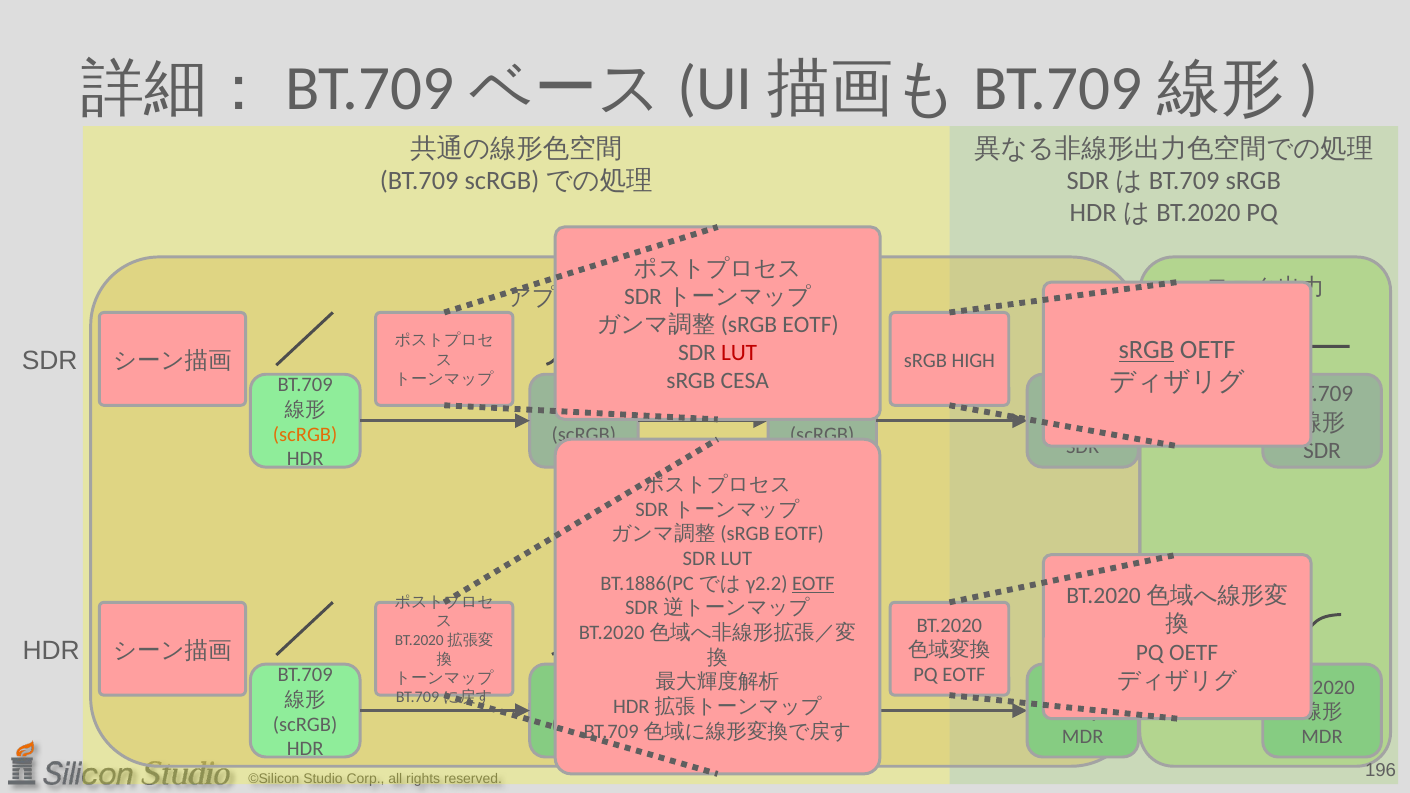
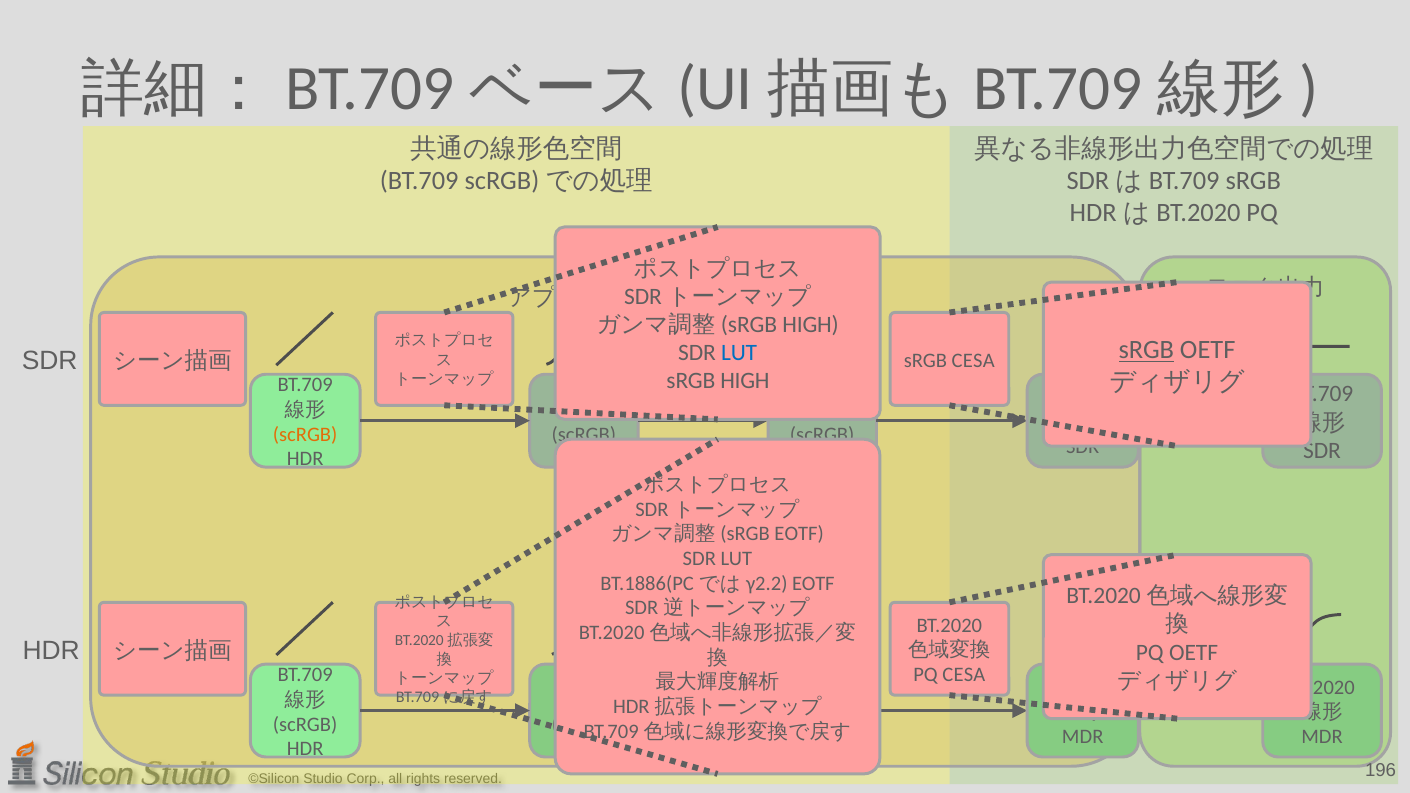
EOTF at (811, 325): EOTF -> HIGH
LUT at (739, 353) colour: red -> blue
sRGB HIGH: HIGH -> CESA
CESA at (745, 381): CESA -> HIGH
EOTF at (813, 583) underline: present -> none
EOTF at (964, 675): EOTF -> CESA
